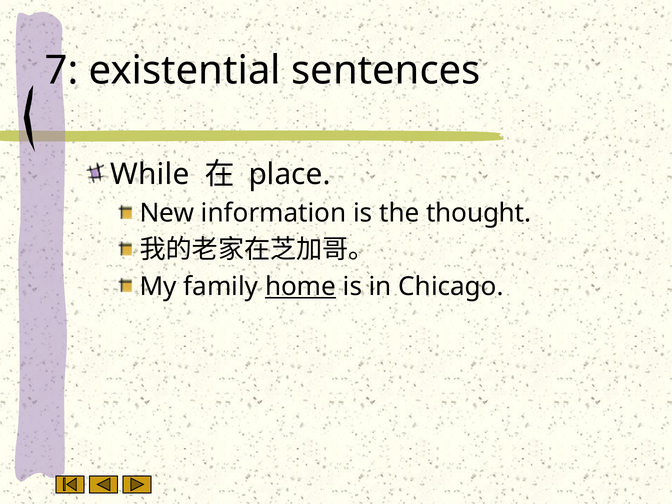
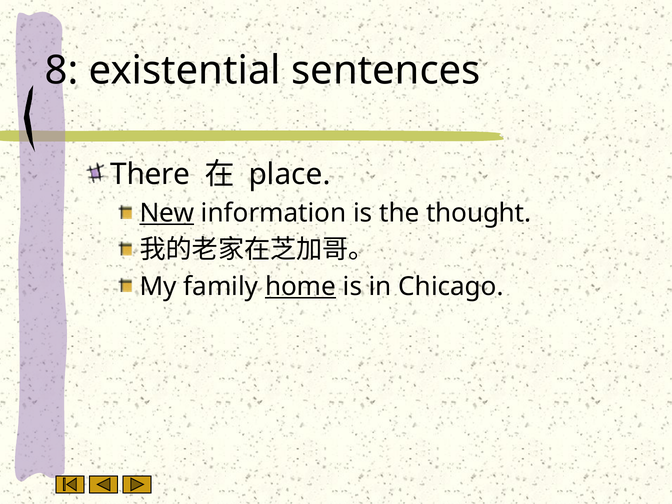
7: 7 -> 8
While: While -> There
New underline: none -> present
